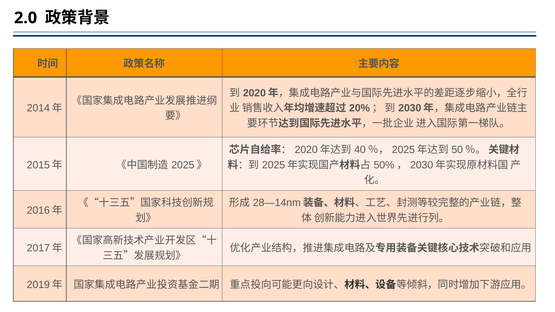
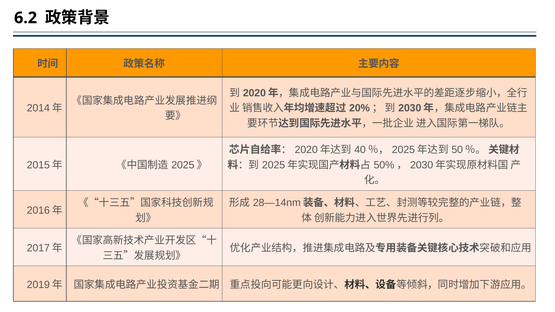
2.0: 2.0 -> 6.2
